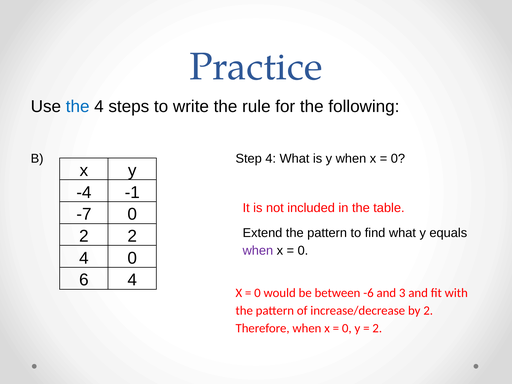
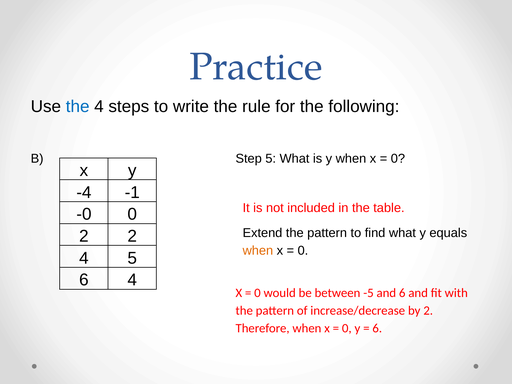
Step 4: 4 -> 5
-7: -7 -> -0
when at (258, 250) colour: purple -> orange
4 0: 0 -> 5
-6: -6 -> -5
and 3: 3 -> 6
2 at (377, 328): 2 -> 6
